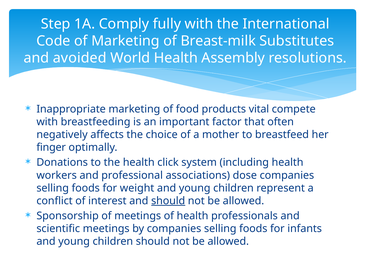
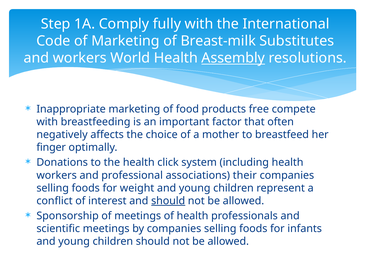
and avoided: avoided -> workers
Assembly underline: none -> present
vital: vital -> free
dose: dose -> their
